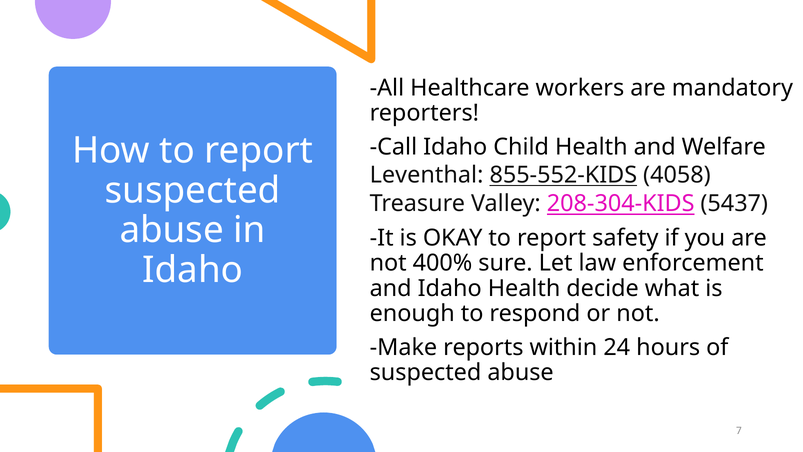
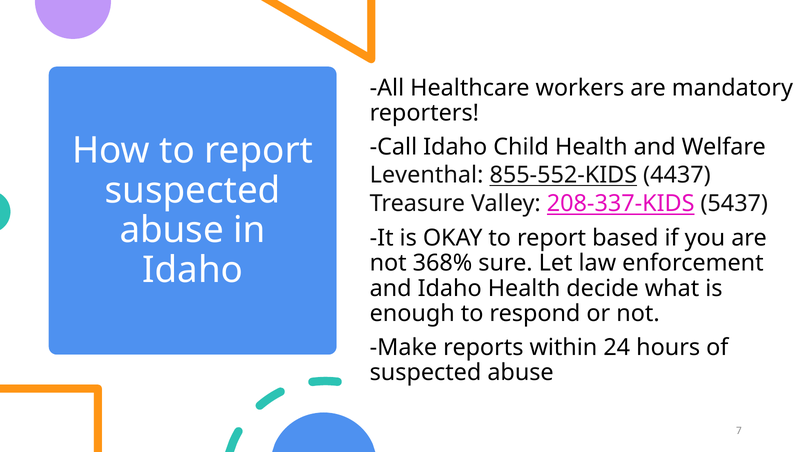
4058: 4058 -> 4437
208-304-KIDS: 208-304-KIDS -> 208-337-KIDS
safety: safety -> based
400%: 400% -> 368%
